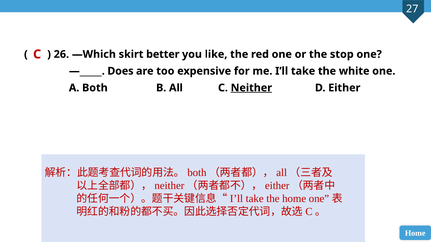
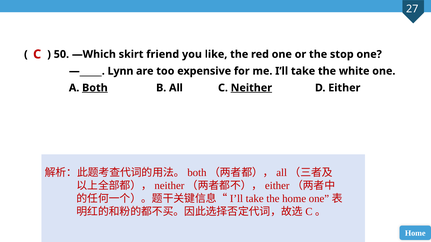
26: 26 -> 50
better: better -> friend
Does: Does -> Lynn
Both underline: none -> present
